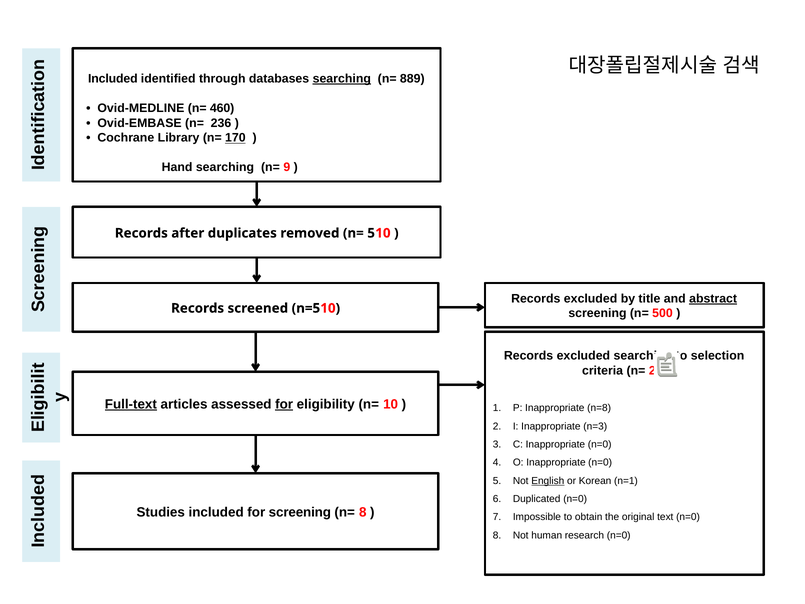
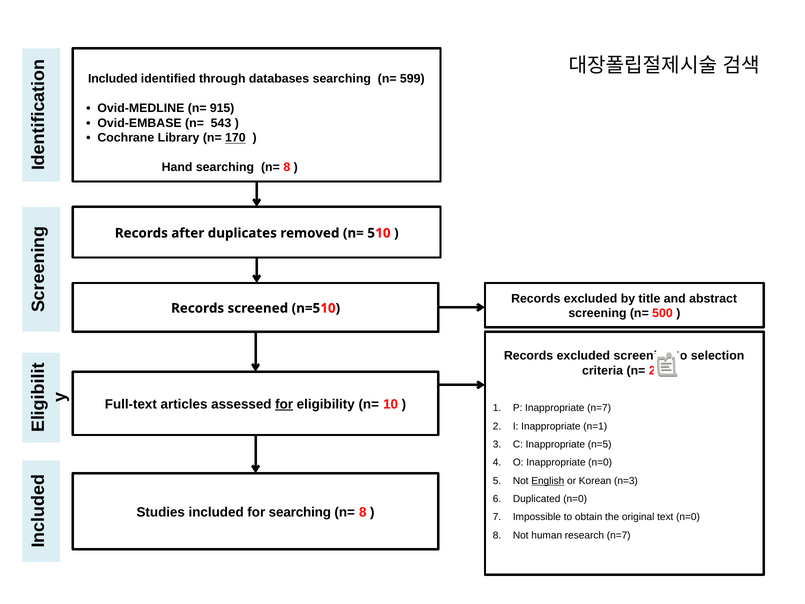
searching at (342, 79) underline: present -> none
889: 889 -> 599
460: 460 -> 915
236: 236 -> 543
Hand searching n= 9: 9 -> 8
abstract underline: present -> none
excluded searching: searching -> screening
Full-text underline: present -> none
Inappropriate n=8: n=8 -> n=7
n=3: n=3 -> n=1
C Inappropriate n=0: n=0 -> n=5
n=1: n=1 -> n=3
for screening: screening -> searching
research n=0: n=0 -> n=7
